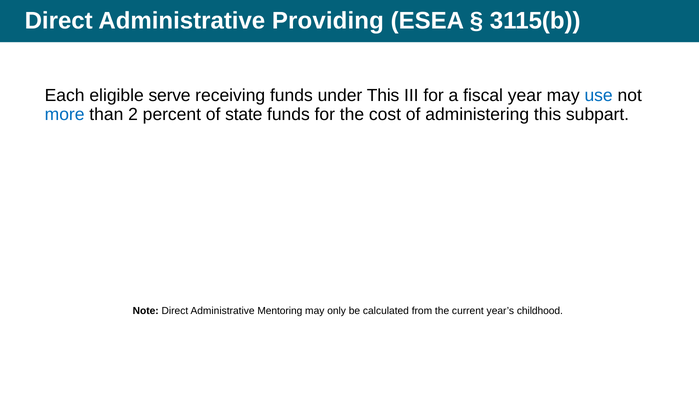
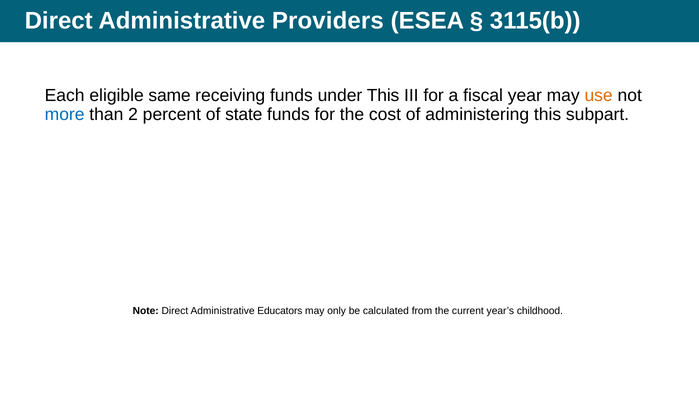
Providing: Providing -> Providers
serve: serve -> same
use colour: blue -> orange
Mentoring: Mentoring -> Educators
